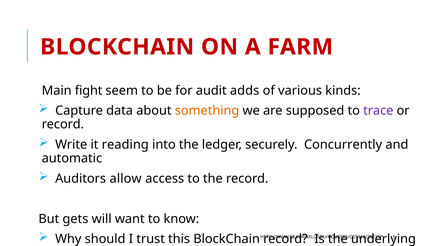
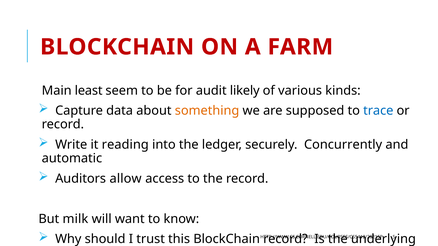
fight: fight -> least
adds: adds -> likely
trace colour: purple -> blue
gets: gets -> milk
